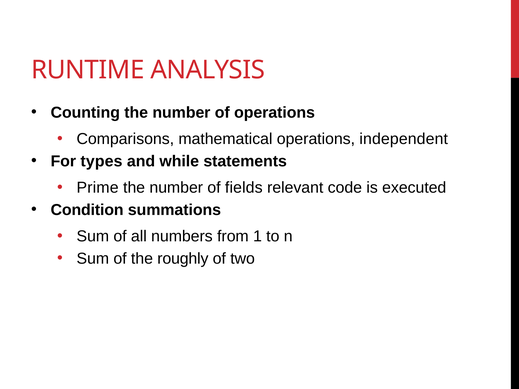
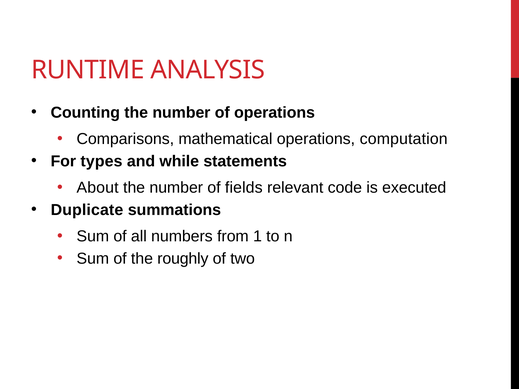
independent: independent -> computation
Prime: Prime -> About
Condition: Condition -> Duplicate
